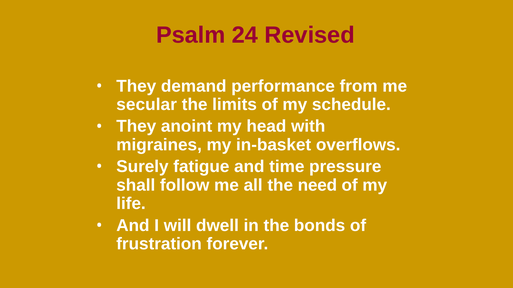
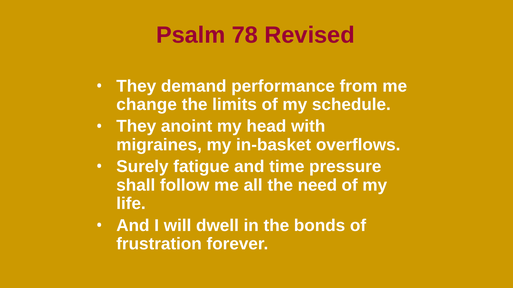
24: 24 -> 78
secular: secular -> change
